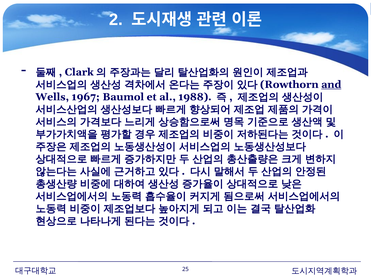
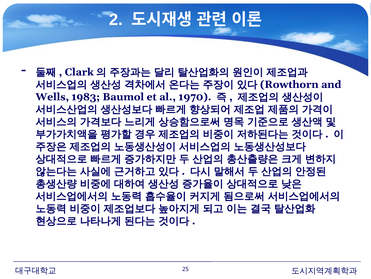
and underline: present -> none
1967: 1967 -> 1983
1988: 1988 -> 1970
